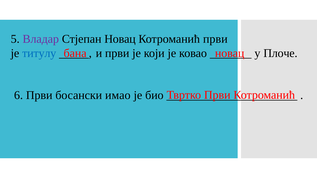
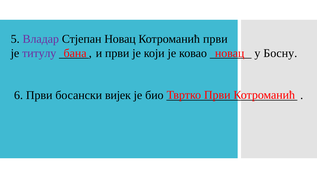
титулу colour: blue -> purple
Плоче: Плоче -> Босну
имао: имао -> вијек
